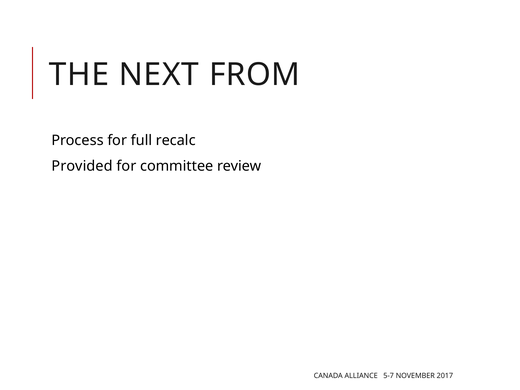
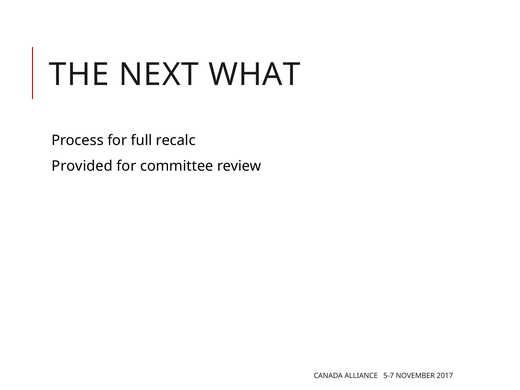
FROM: FROM -> WHAT
